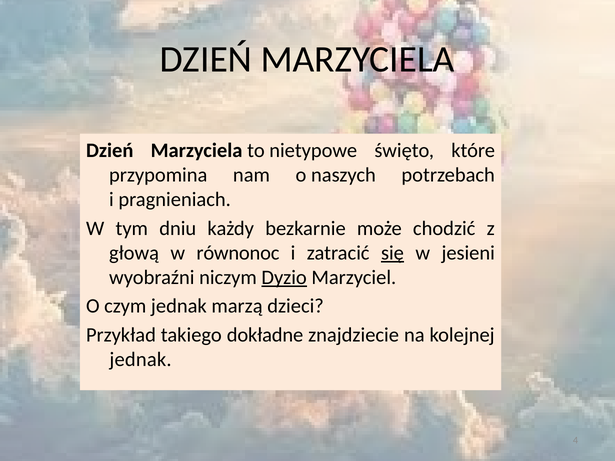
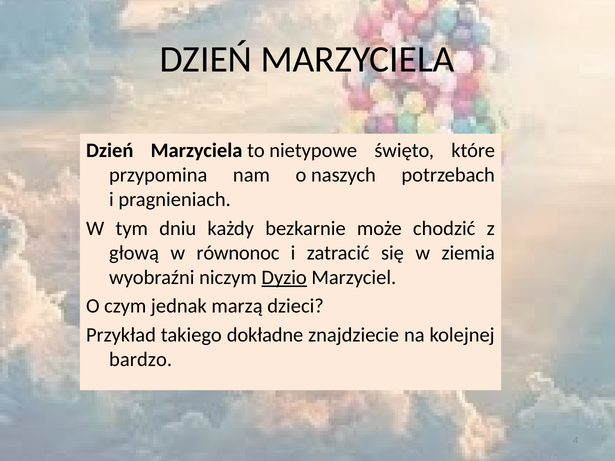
się underline: present -> none
jesieni: jesieni -> ziemia
jednak at (141, 360): jednak -> bardzo
